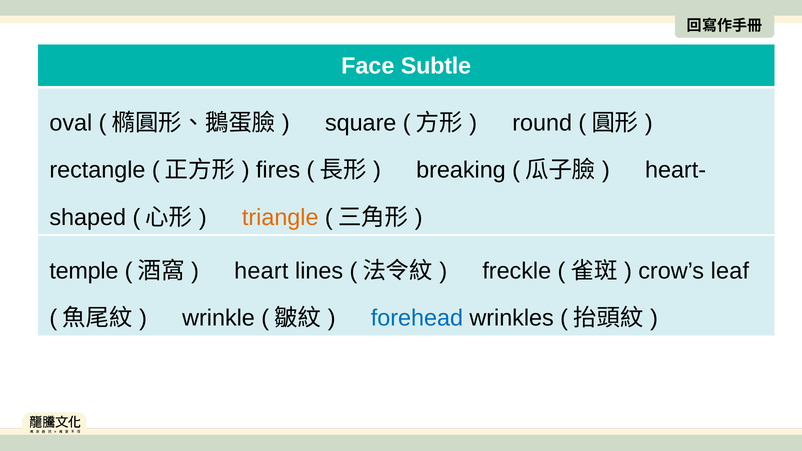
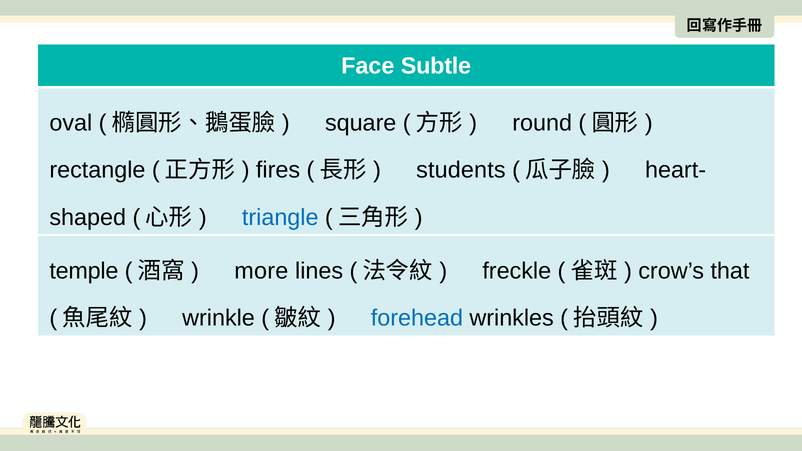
breaking: breaking -> students
triangle colour: orange -> blue
heart: heart -> more
leaf: leaf -> that
